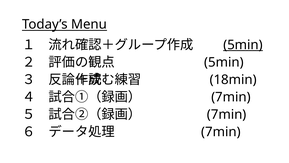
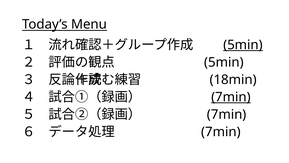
7min at (231, 97) underline: none -> present
